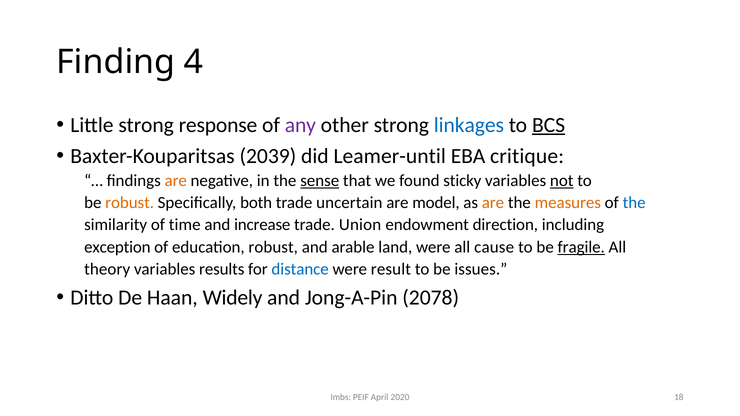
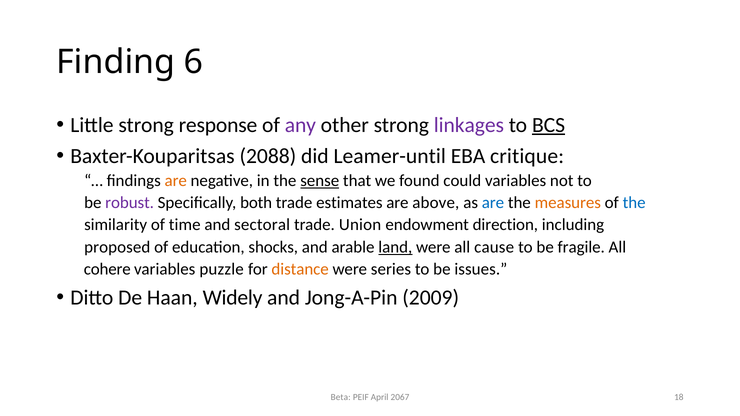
4: 4 -> 6
linkages colour: blue -> purple
2039: 2039 -> 2088
sticky: sticky -> could
not underline: present -> none
robust at (130, 203) colour: orange -> purple
uncertain: uncertain -> estimates
model: model -> above
are at (493, 203) colour: orange -> blue
increase: increase -> sectoral
exception: exception -> proposed
education robust: robust -> shocks
land underline: none -> present
fragile underline: present -> none
theory: theory -> cohere
results: results -> puzzle
distance colour: blue -> orange
result: result -> series
2078: 2078 -> 2009
Imbs: Imbs -> Beta
2020: 2020 -> 2067
